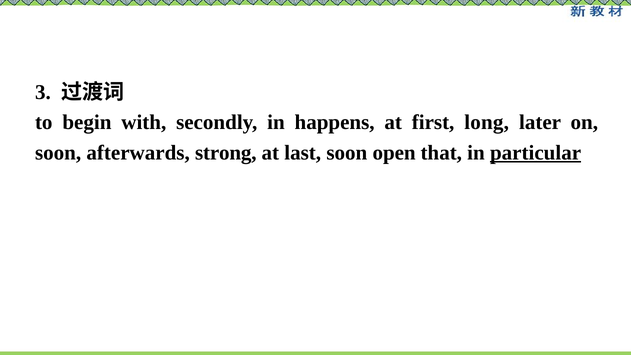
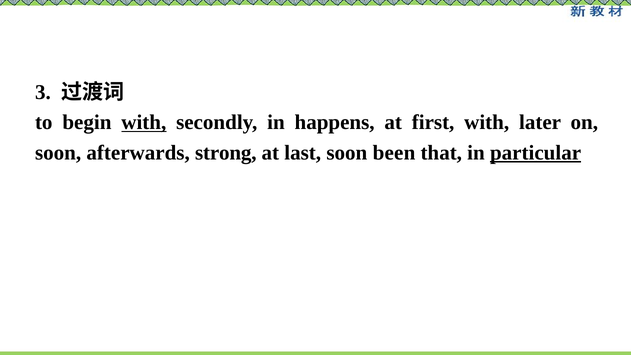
with at (144, 122) underline: none -> present
first long: long -> with
open: open -> been
